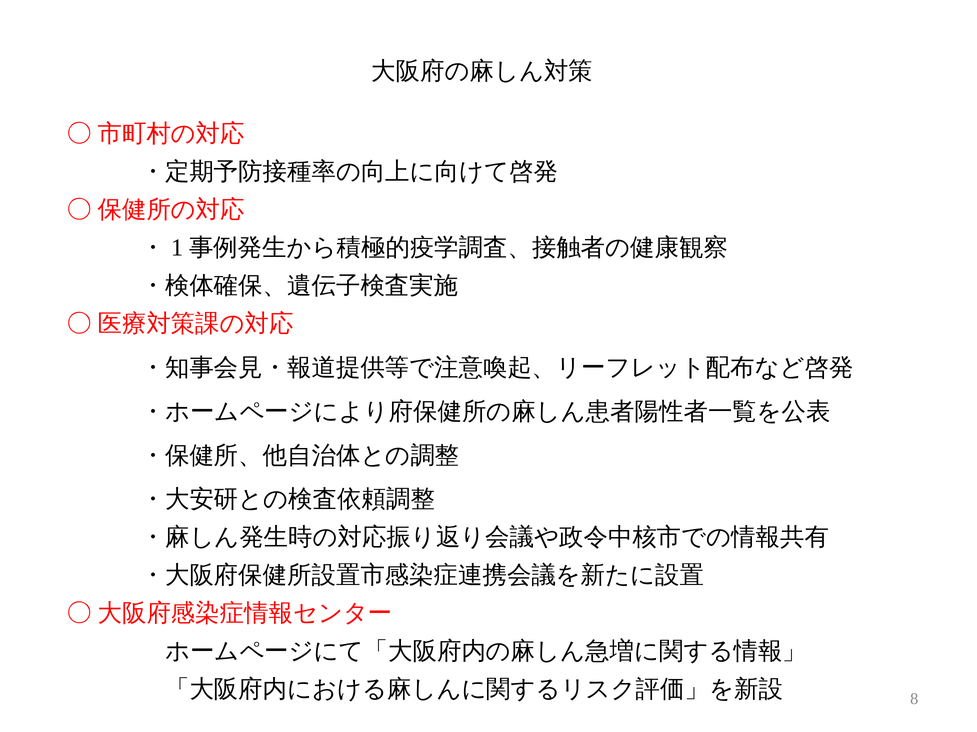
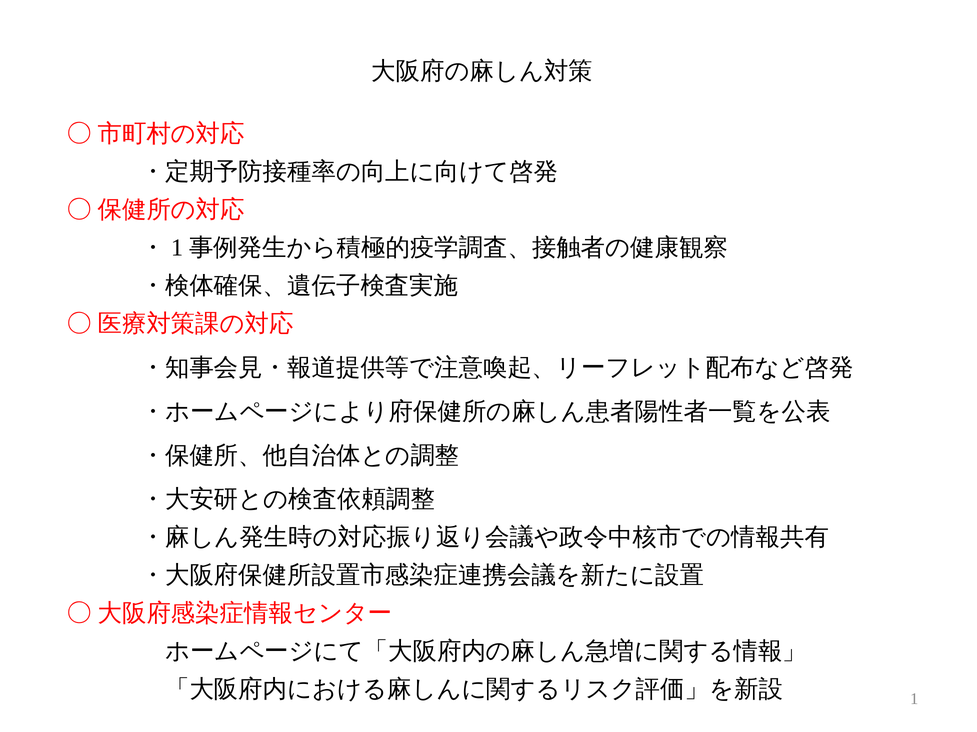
8: 8 -> 1
